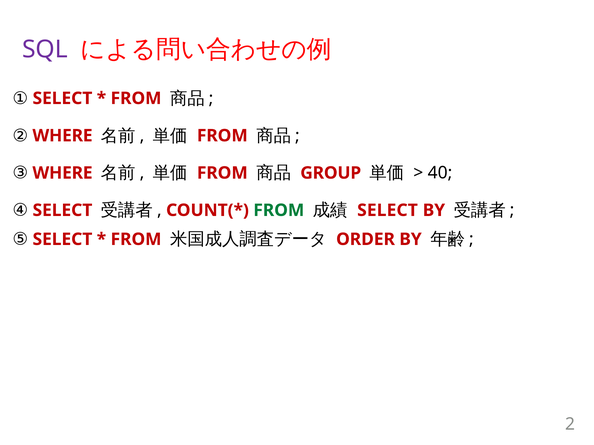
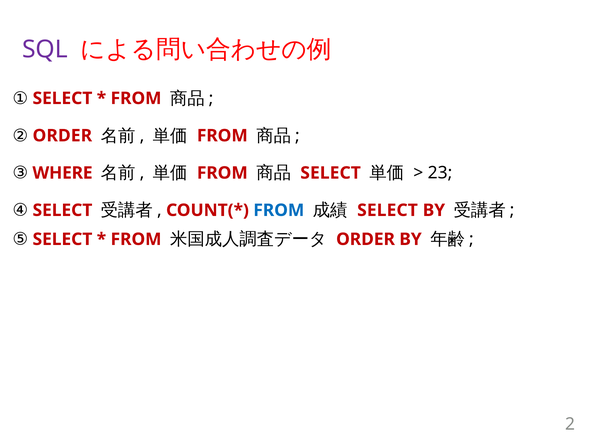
② WHERE: WHERE -> ORDER
GROUP at (331, 173): GROUP -> SELECT
40: 40 -> 23
FROM at (279, 210) colour: green -> blue
